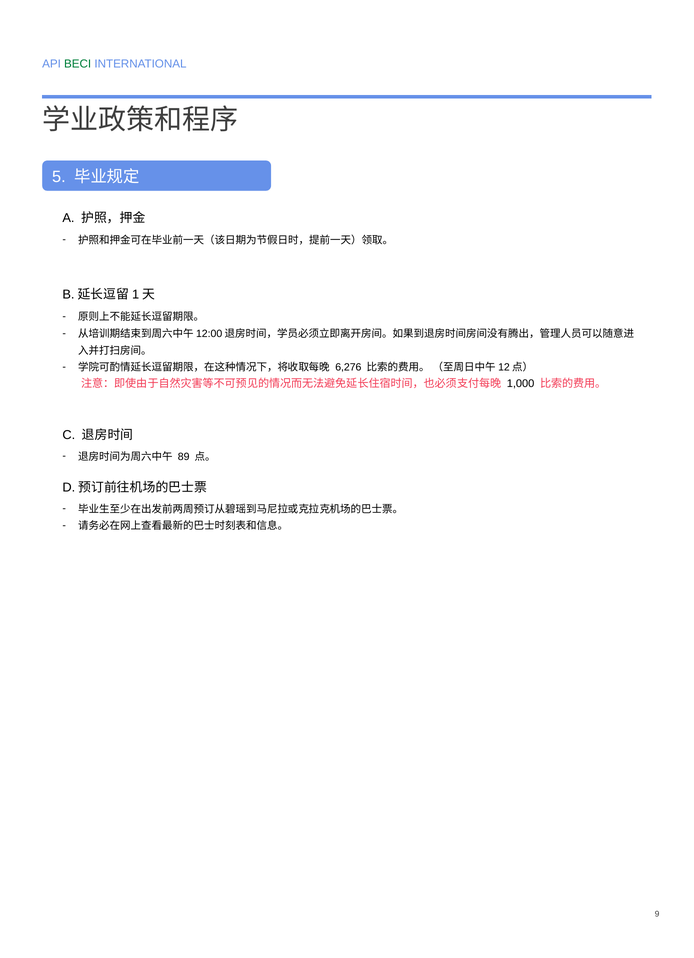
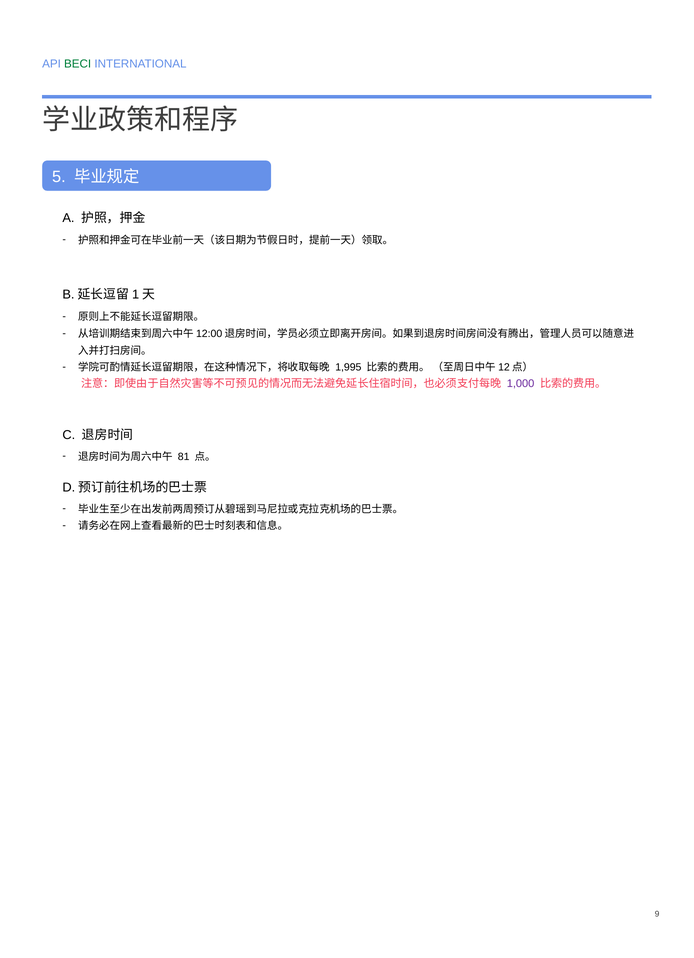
6,276: 6,276 -> 1,995
1,000 colour: black -> purple
89: 89 -> 81
